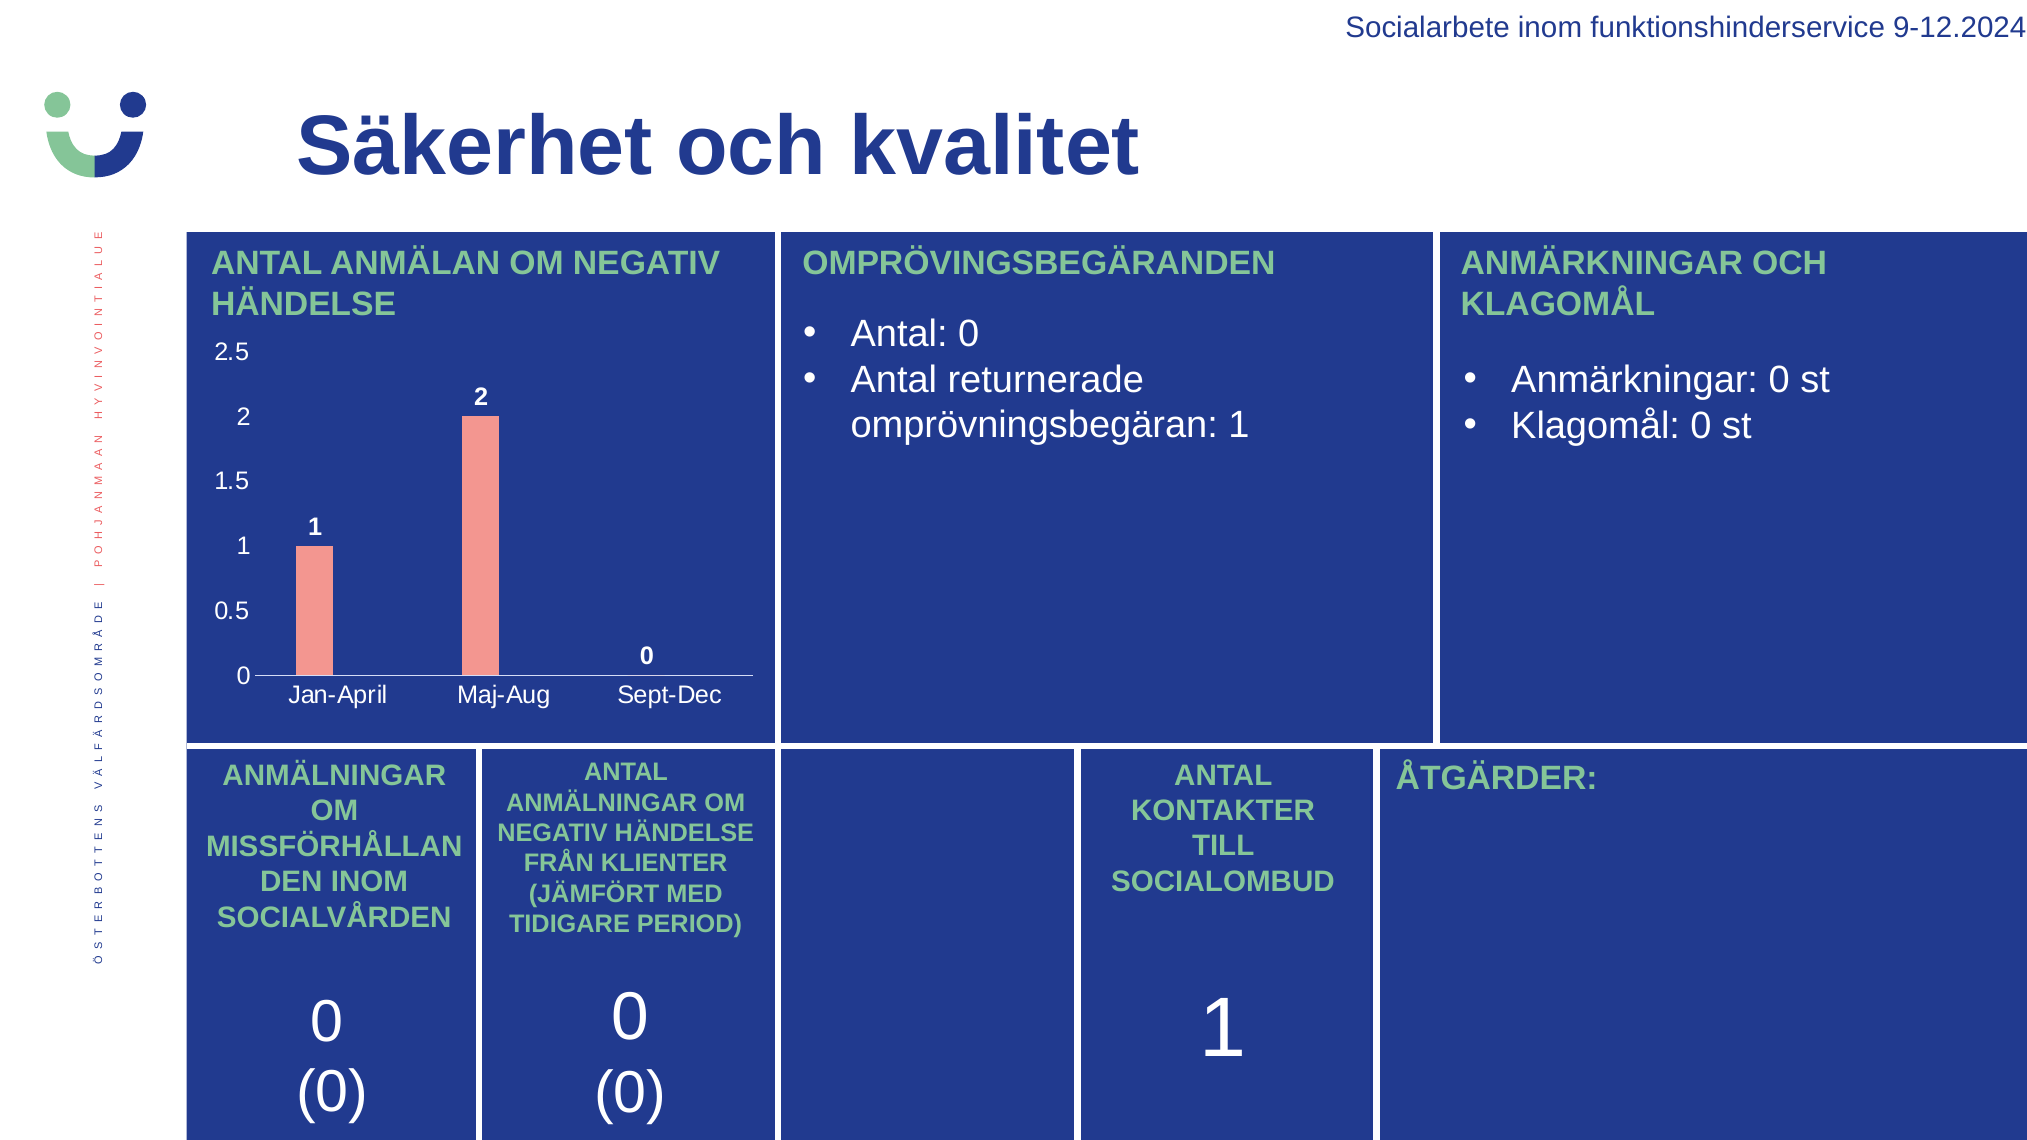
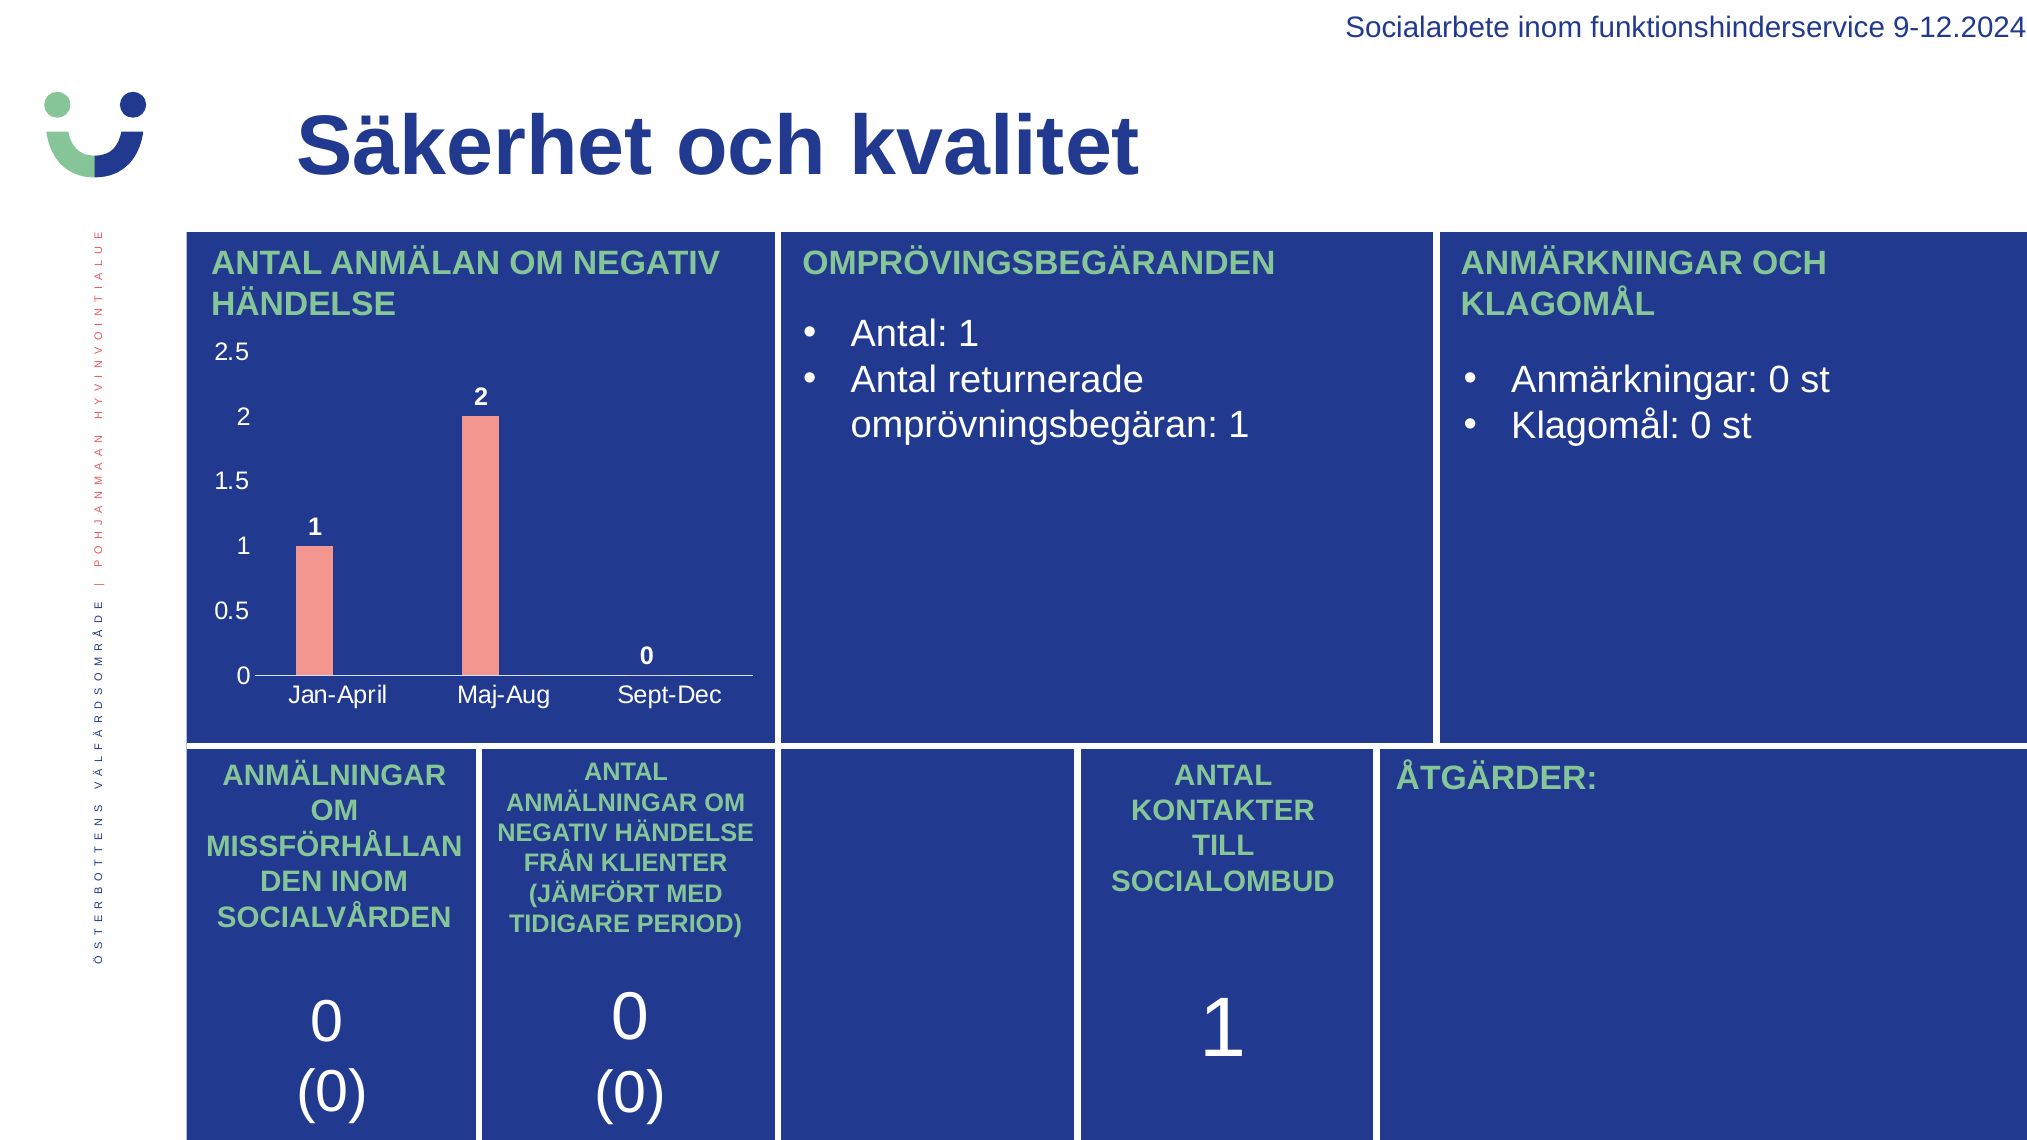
Antal 0: 0 -> 1
